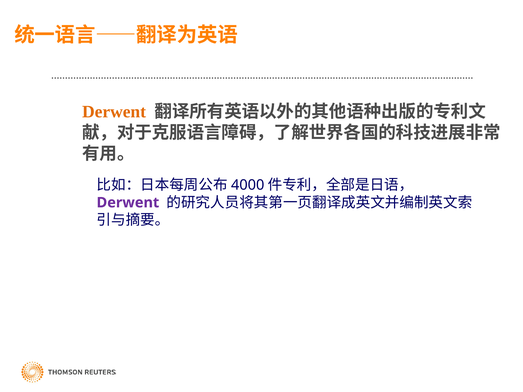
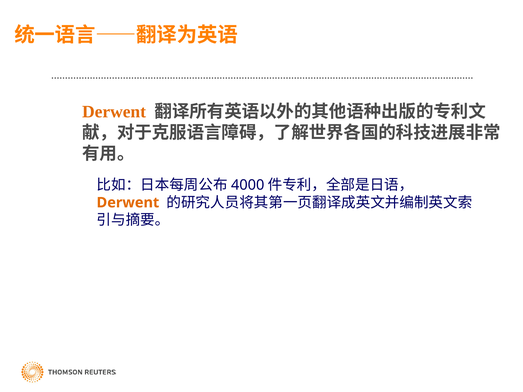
Derwent at (128, 203) colour: purple -> orange
